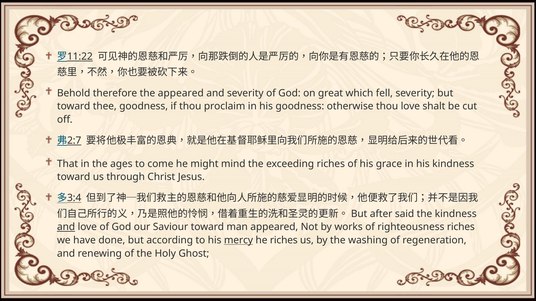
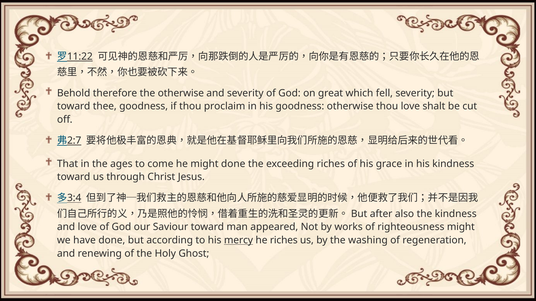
the appeared: appeared -> otherwise
might mind: mind -> done
said: said -> also
and at (66, 227) underline: present -> none
righteousness riches: riches -> might
